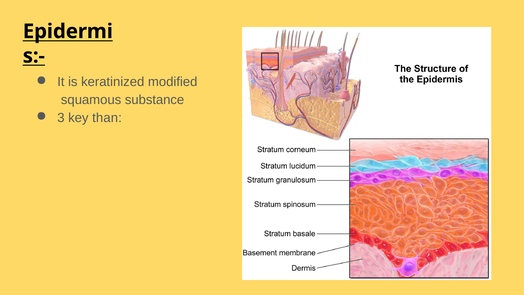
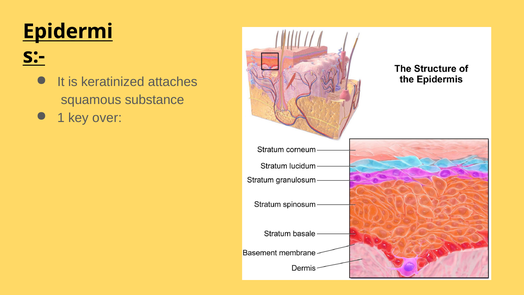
modified: modified -> attaches
3: 3 -> 1
than: than -> over
